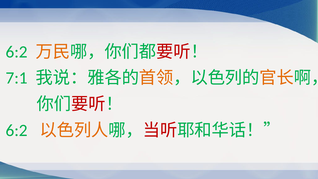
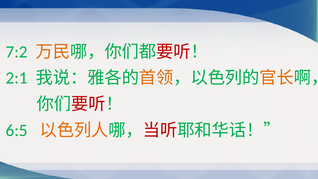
6:2 at (17, 52): 6:2 -> 7:2
7:1: 7:1 -> 2:1
6:2 at (17, 130): 6:2 -> 6:5
